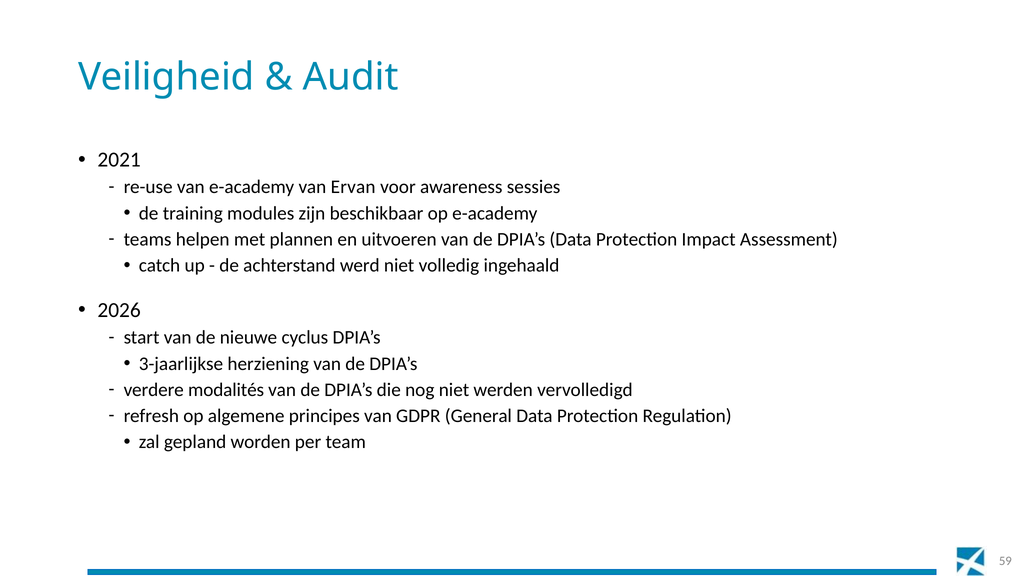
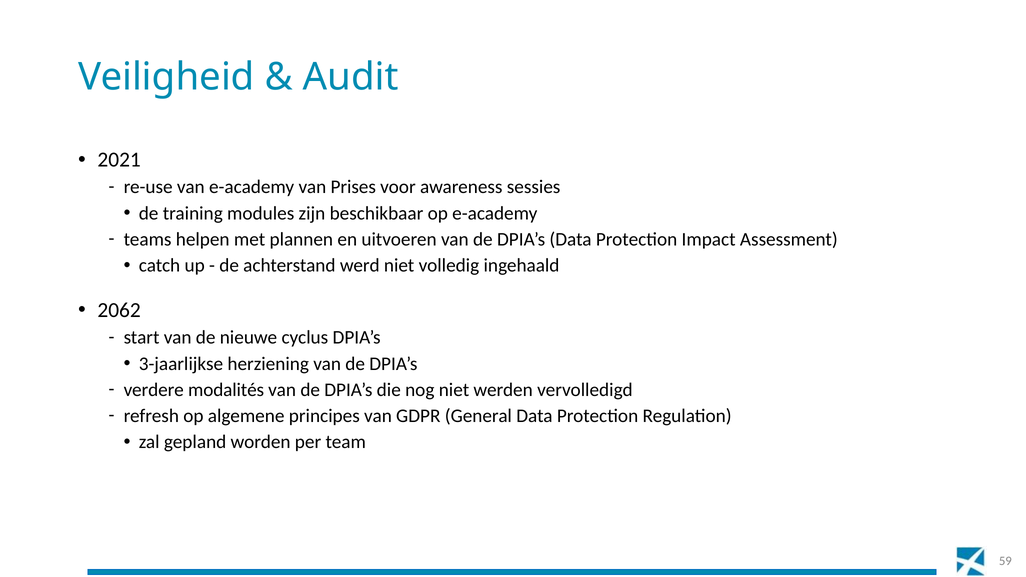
Ervan: Ervan -> Prises
2026: 2026 -> 2062
